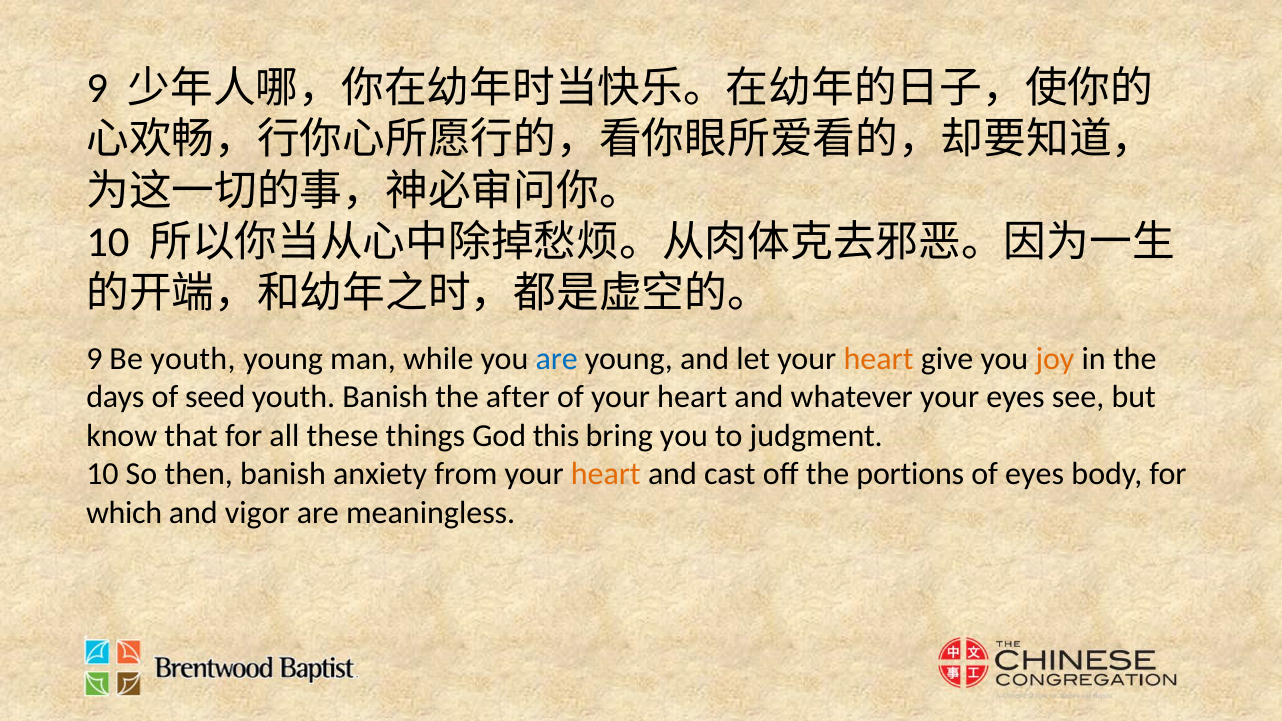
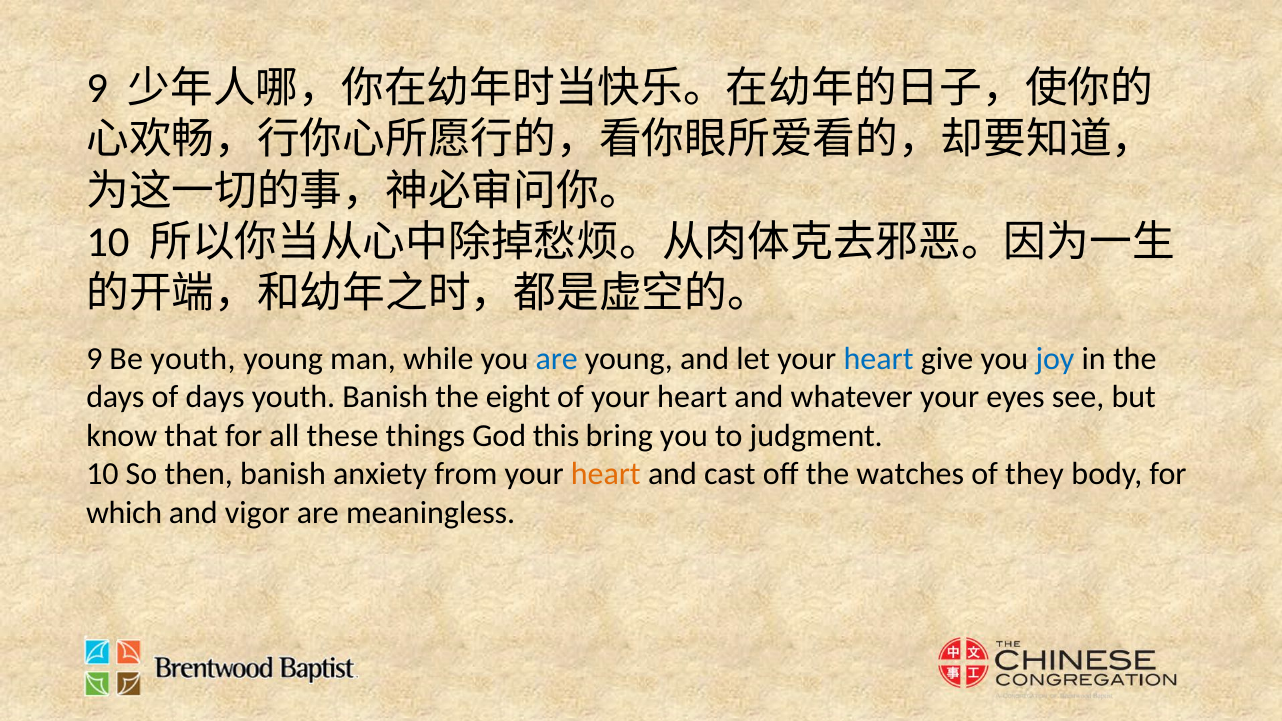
heart at (879, 359) colour: orange -> blue
joy colour: orange -> blue
of seed: seed -> days
after: after -> eight
portions: portions -> watches
of eyes: eyes -> they
